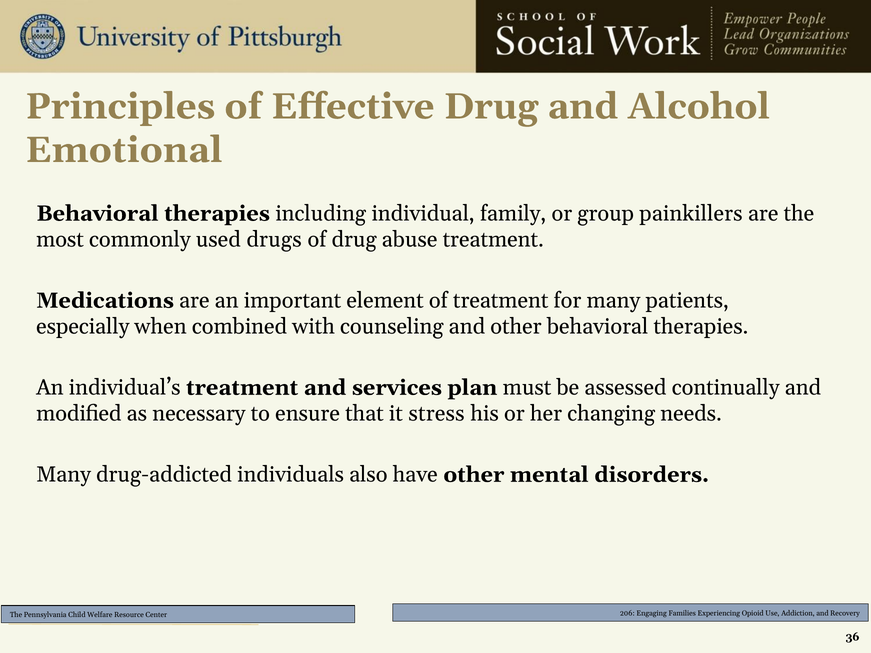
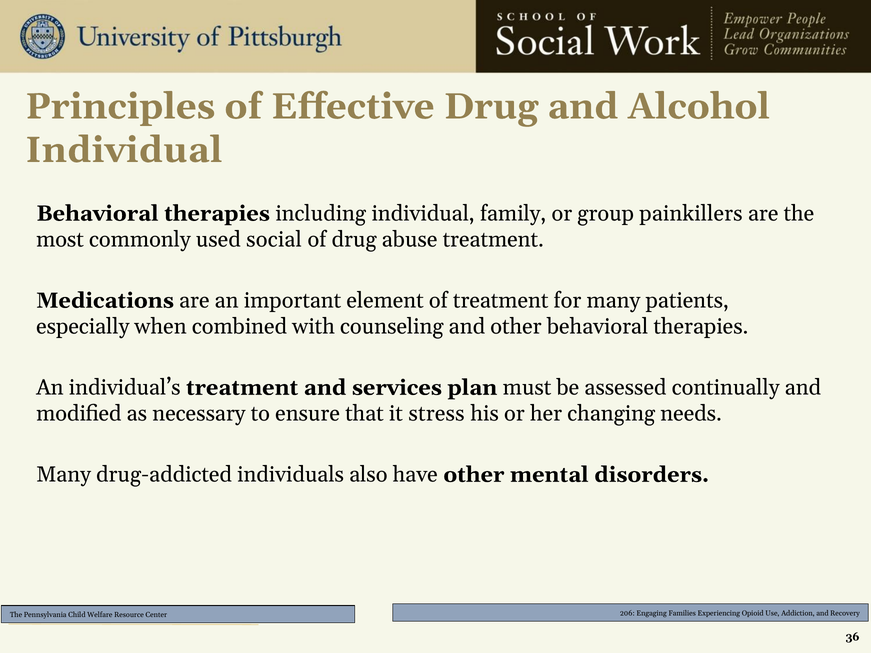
Emotional at (124, 150): Emotional -> Individual
drugs: drugs -> social
